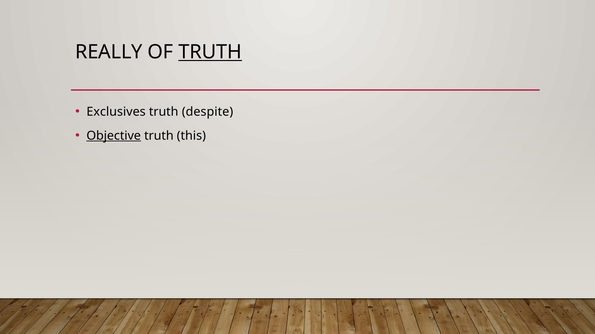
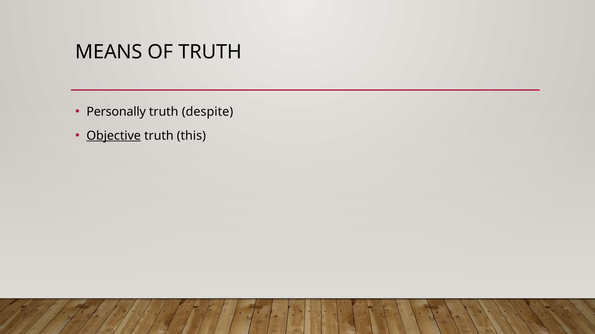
REALLY: REALLY -> MEANS
TRUTH at (210, 52) underline: present -> none
Exclusives: Exclusives -> Personally
